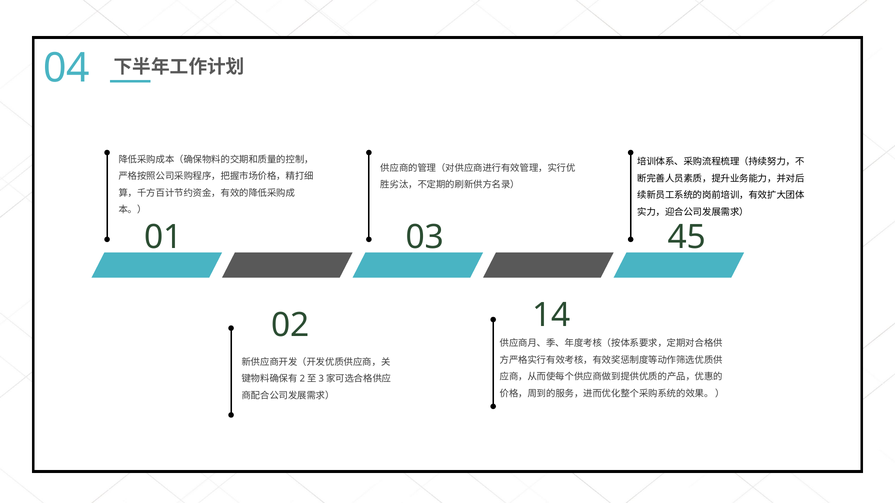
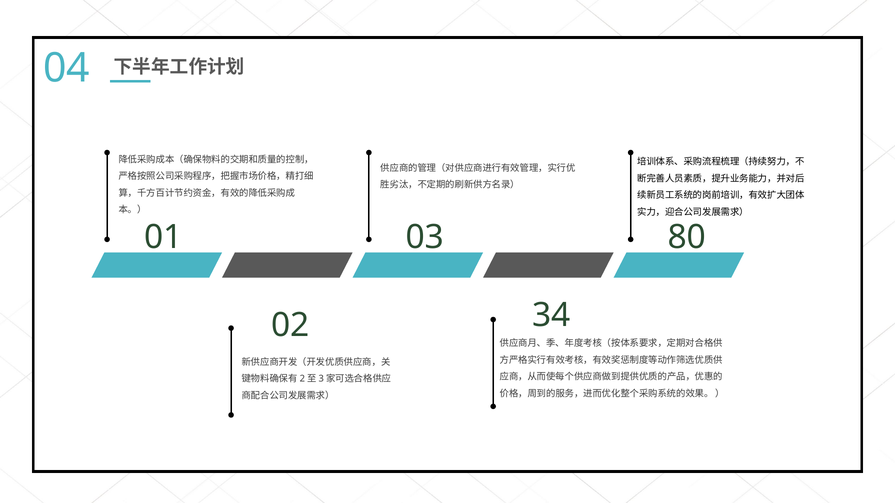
45: 45 -> 80
14: 14 -> 34
